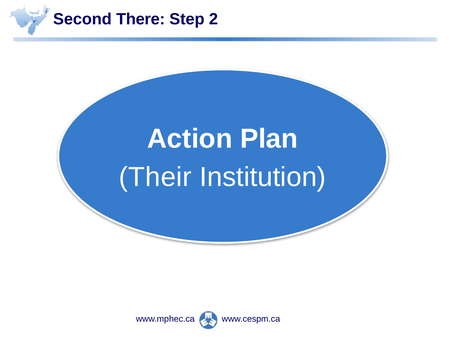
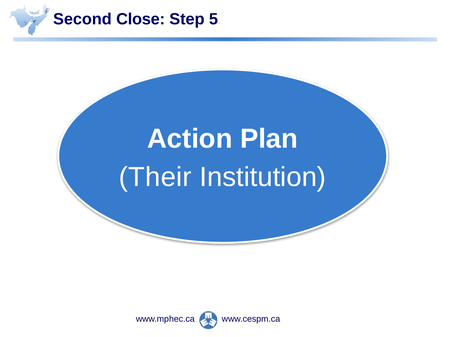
There: There -> Close
2: 2 -> 5
